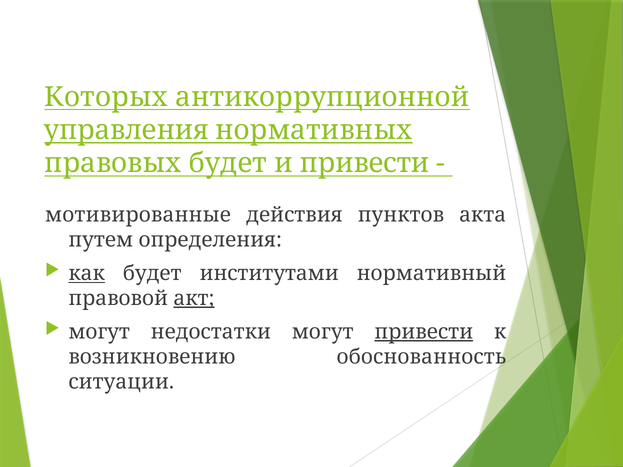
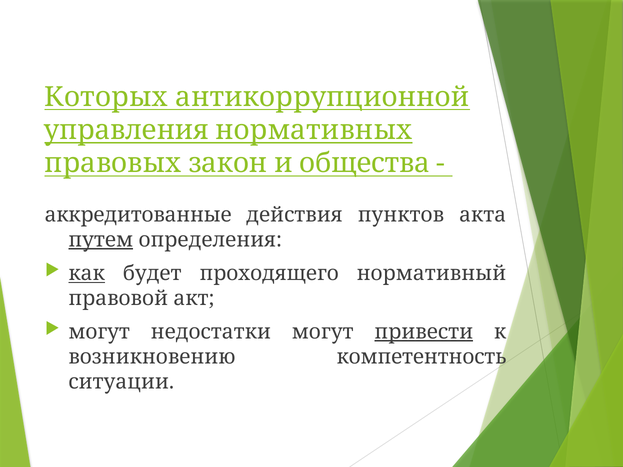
правовых будет: будет -> закон
и привести: привести -> общества
мотивированные: мотивированные -> аккредитованные
путем underline: none -> present
институтами: институтами -> проходящего
акт underline: present -> none
обоснованность: обоснованность -> компетентность
